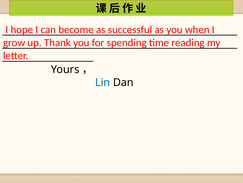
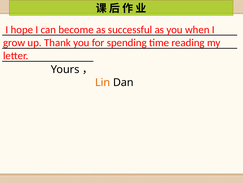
Lin colour: blue -> orange
